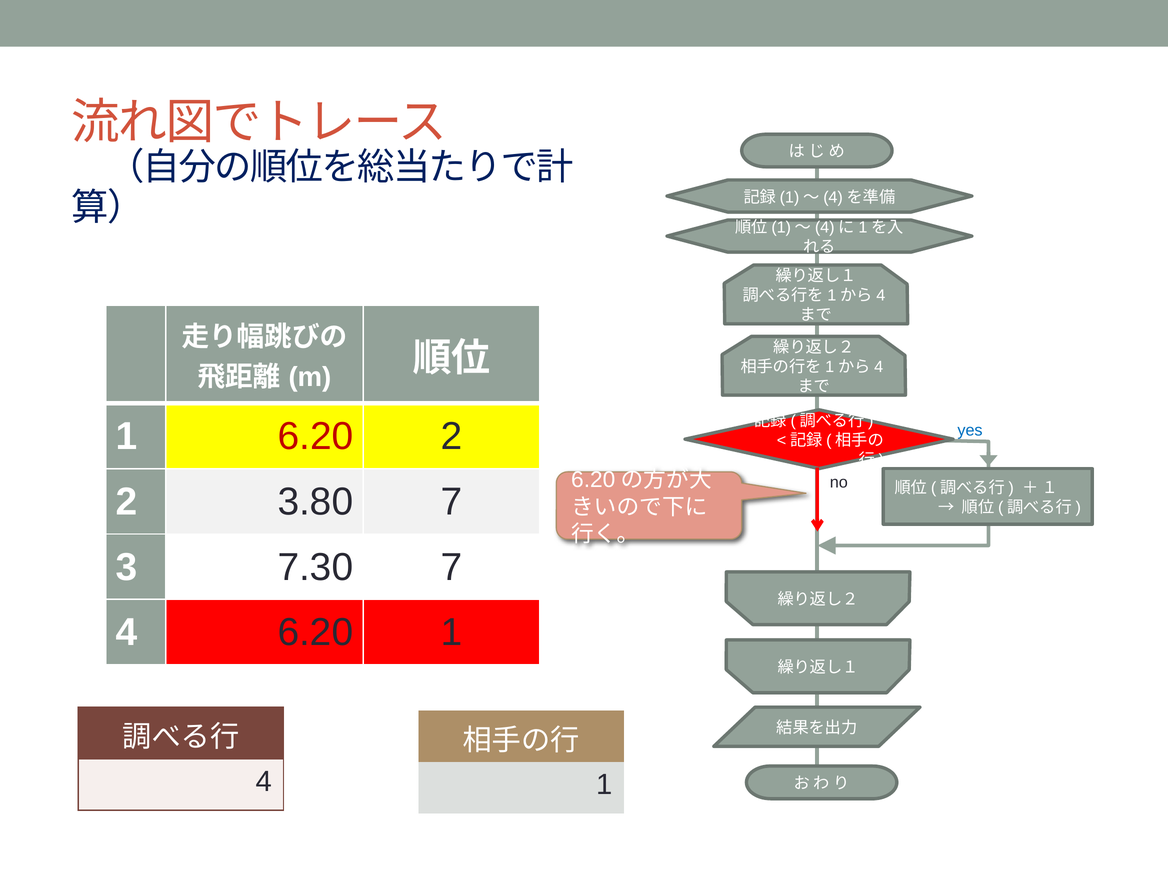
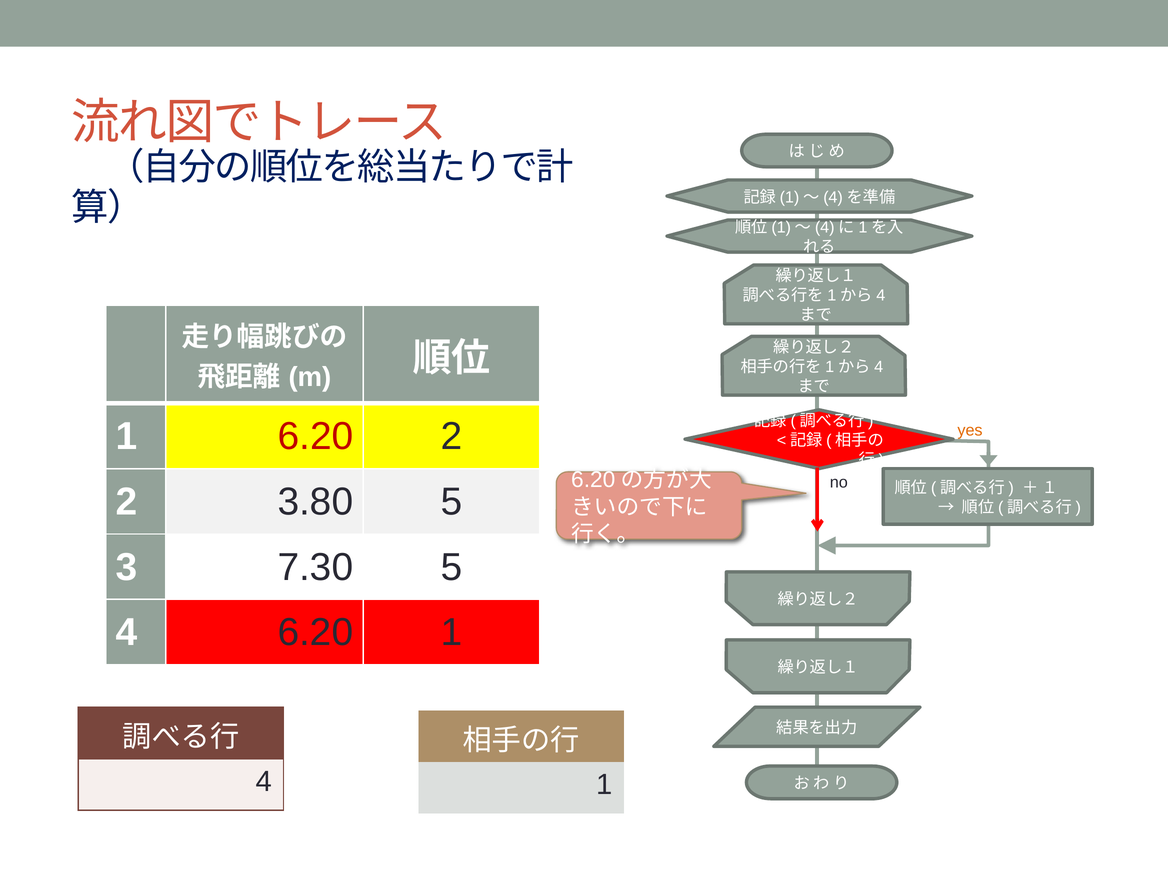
yes colour: blue -> orange
3.80 7: 7 -> 5
7.30 7: 7 -> 5
